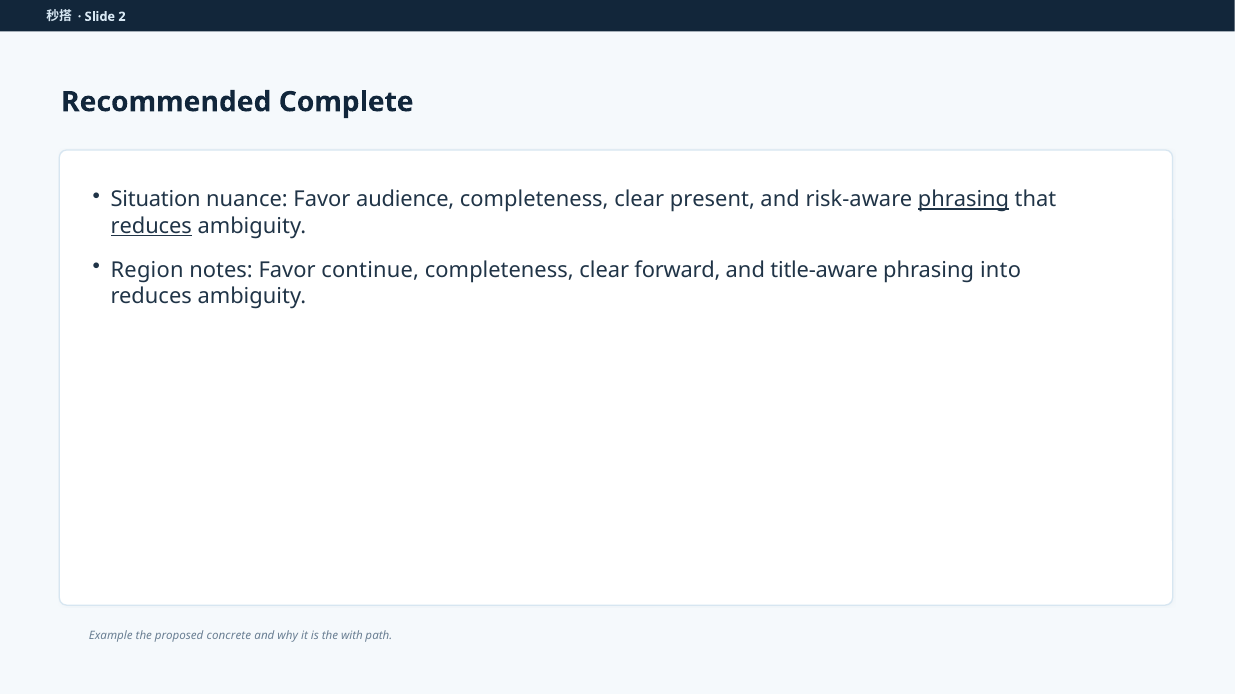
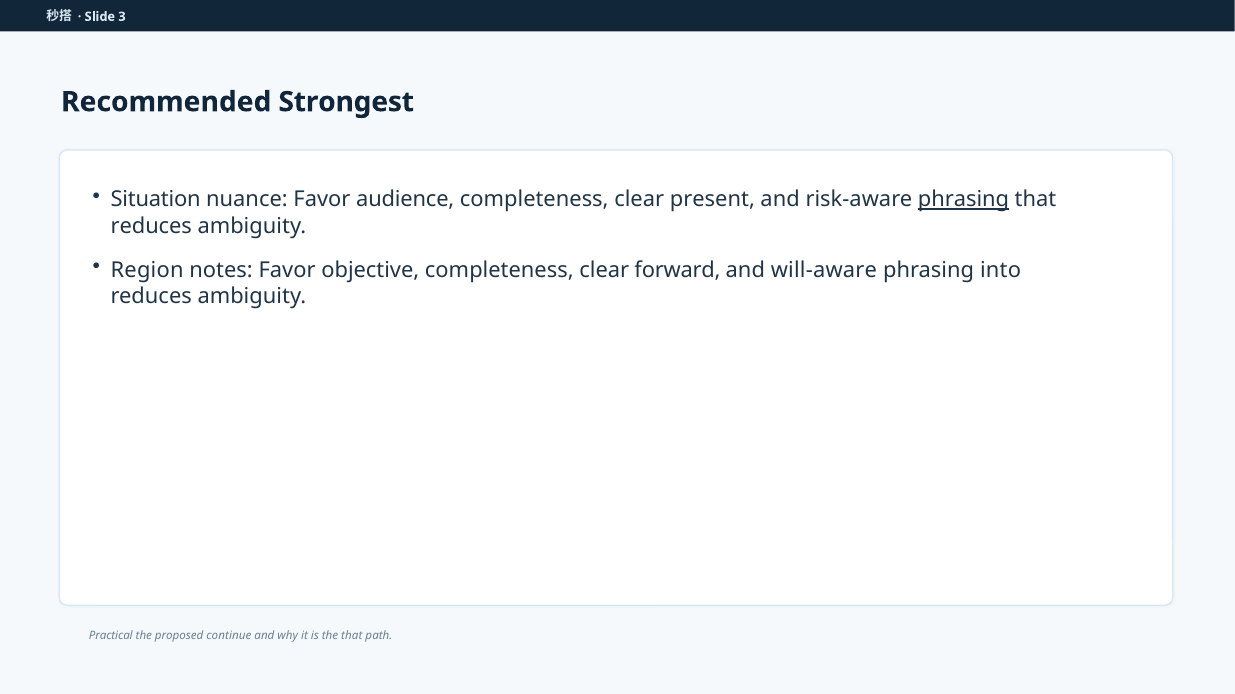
2: 2 -> 3
Complete: Complete -> Strongest
reduces at (151, 226) underline: present -> none
continue: continue -> objective
title-aware: title-aware -> will-aware
Example: Example -> Practical
concrete: concrete -> continue
the with: with -> that
